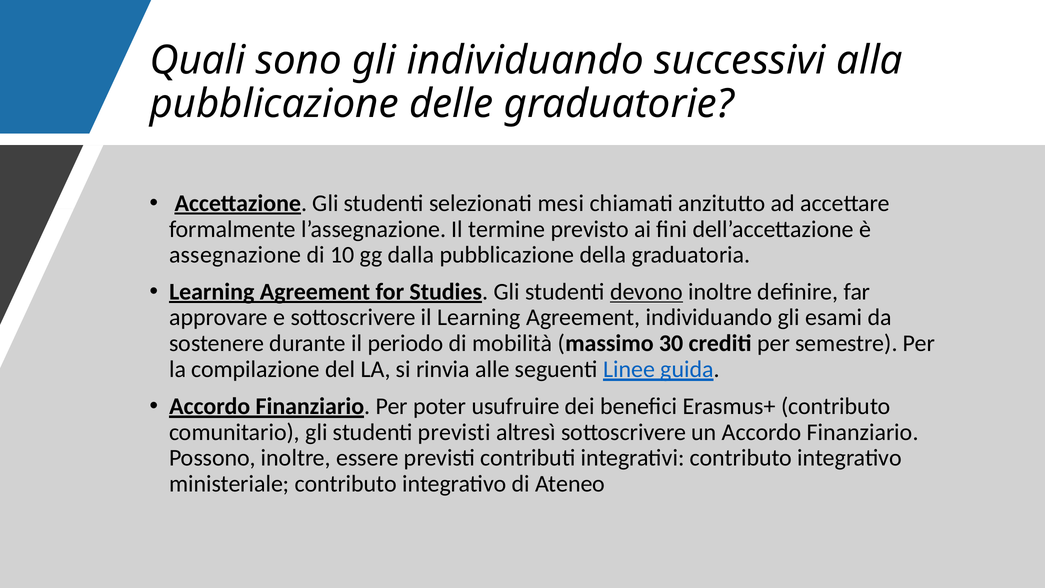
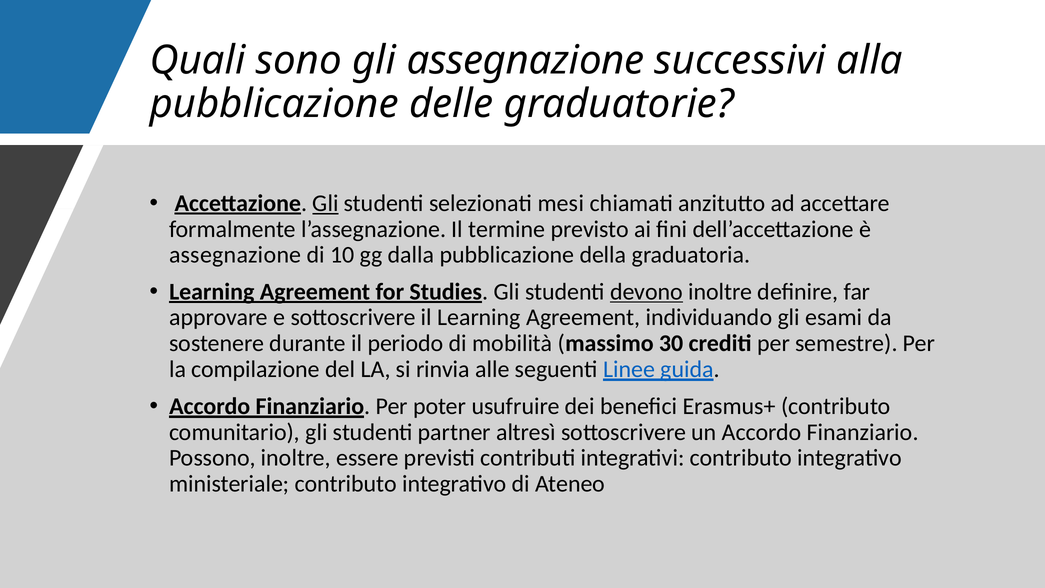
gli individuando: individuando -> assegnazione
Gli at (325, 203) underline: none -> present
studenti previsti: previsti -> partner
